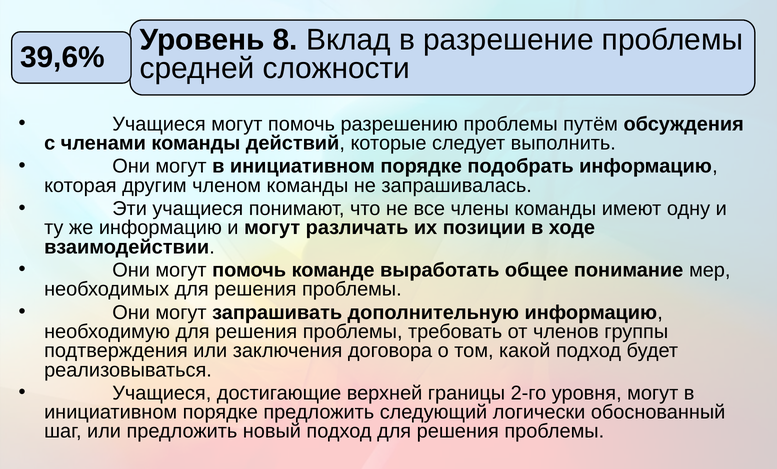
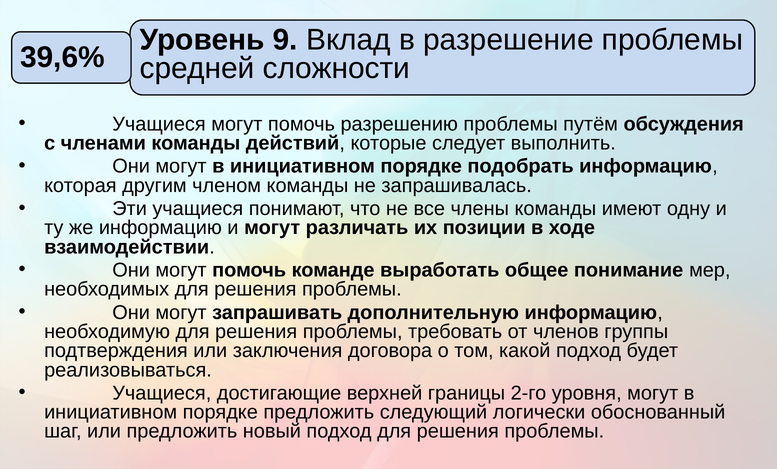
8: 8 -> 9
